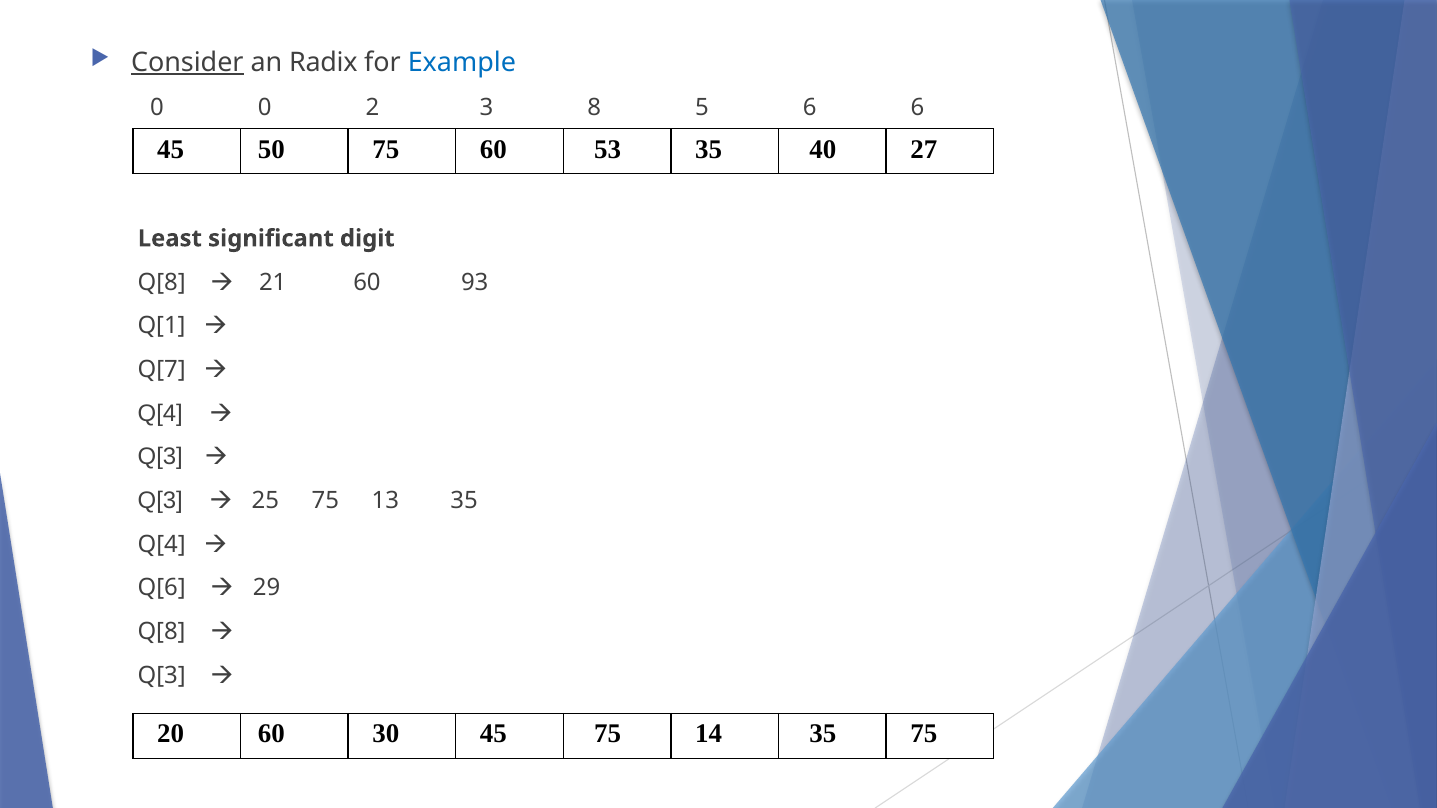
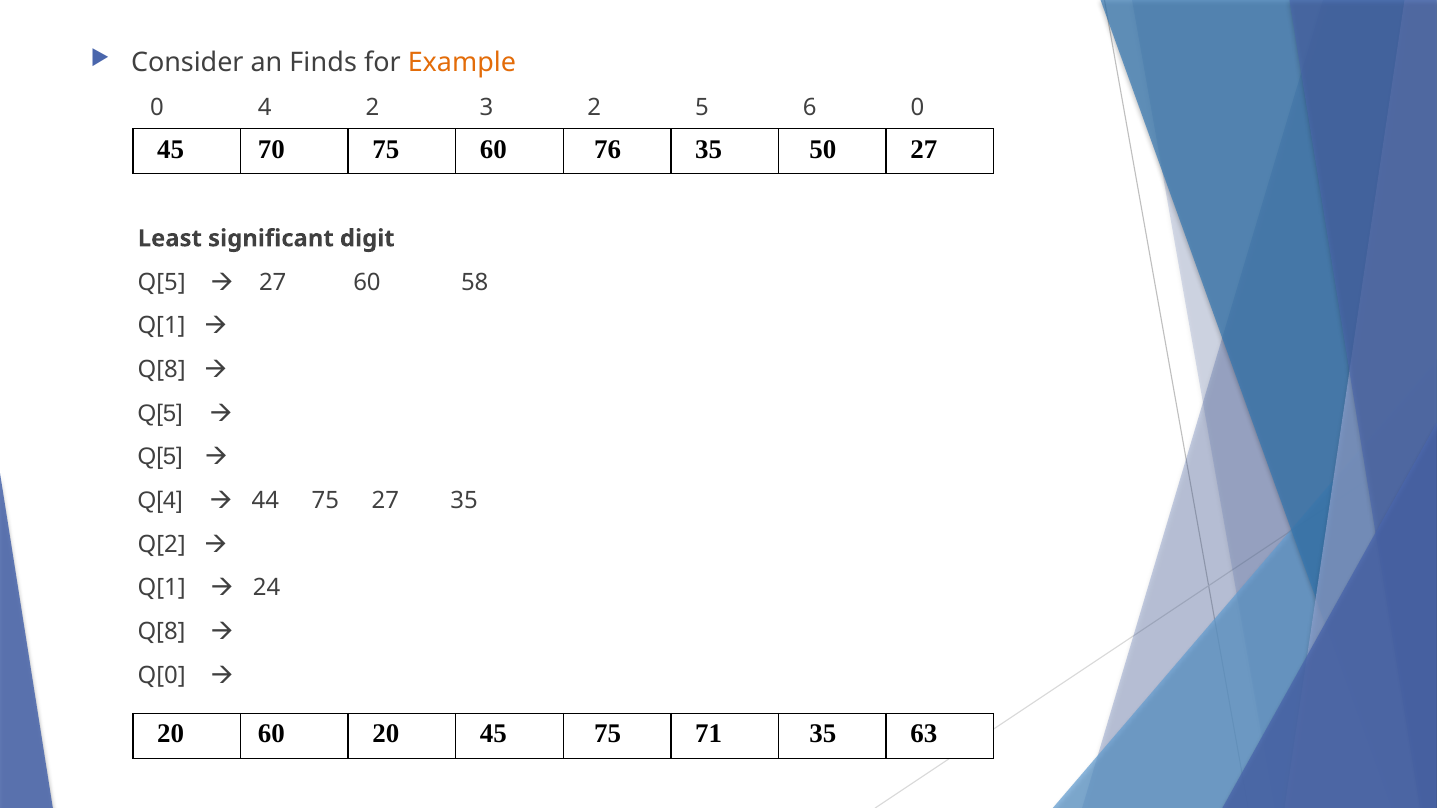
Consider underline: present -> none
Radix: Radix -> Finds
Example colour: blue -> orange
0 0: 0 -> 4
3 8: 8 -> 2
6 6: 6 -> 0
50: 50 -> 70
53: 53 -> 76
40: 40 -> 50
Q[8 at (162, 282): Q[8 -> Q[5
21 at (273, 282): 21 -> 27
93: 93 -> 58
Q[7 at (162, 370): Q[7 -> Q[8
Q[4 at (160, 413): Q[4 -> Q[5
Q[3 at (160, 457): Q[3 -> Q[5
Q[3 at (160, 501): Q[3 -> Q[4
25: 25 -> 44
75 13: 13 -> 27
Q[4 at (162, 544): Q[4 -> Q[2
Q[6 at (162, 588): Q[6 -> Q[1
29: 29 -> 24
Q[3 at (162, 676): Q[3 -> Q[0
60 30: 30 -> 20
14: 14 -> 71
35 75: 75 -> 63
